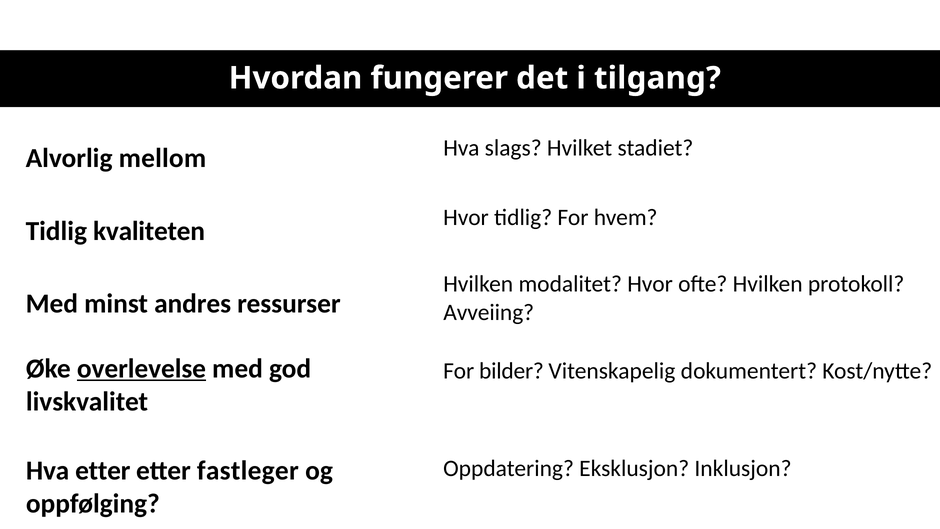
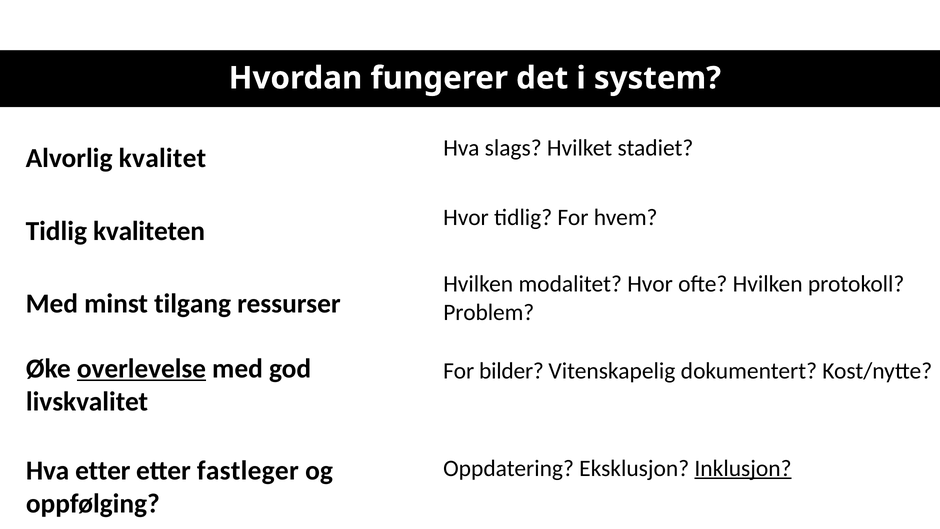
tilgang: tilgang -> system
mellom: mellom -> kvalitet
andres: andres -> tilgang
Avveiing: Avveiing -> Problem
Inklusjon underline: none -> present
